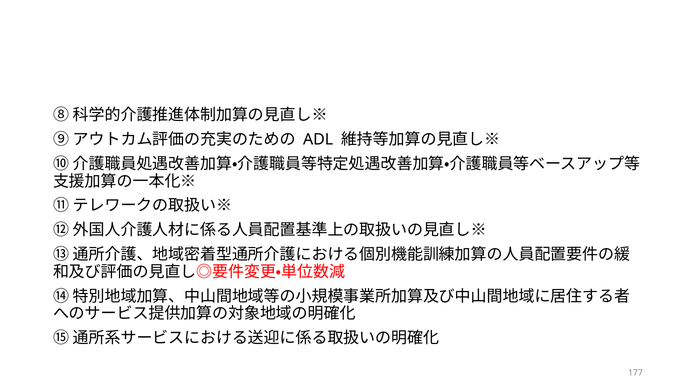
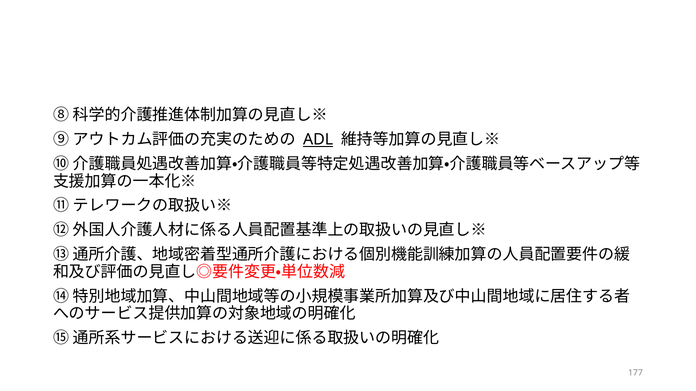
ADL underline: none -> present
